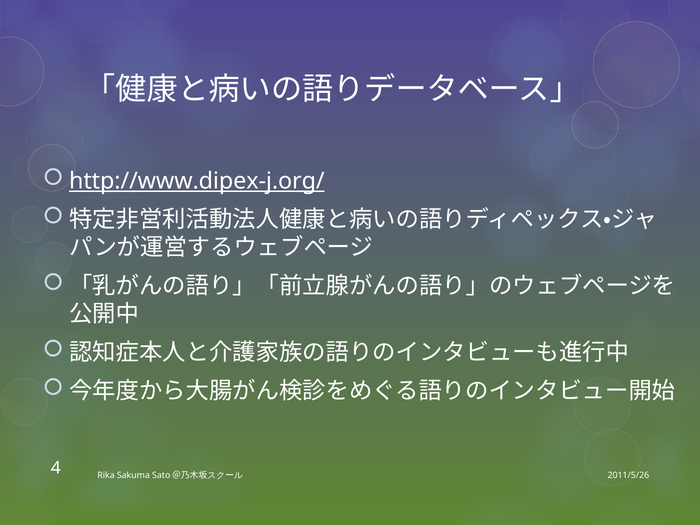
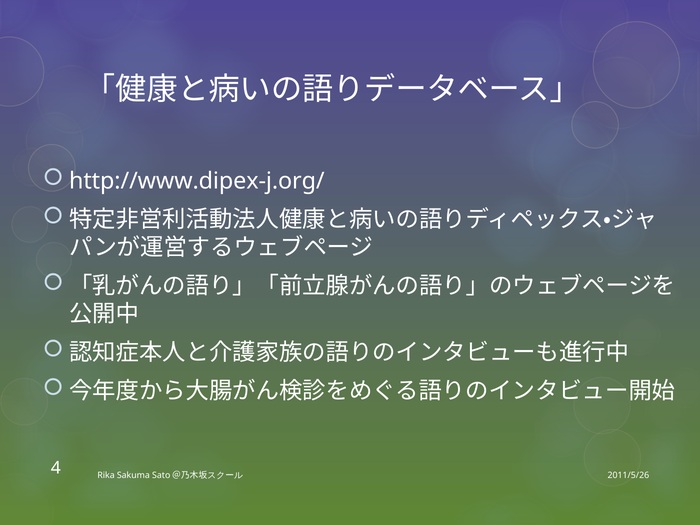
http://www.dipex-j.org/ underline: present -> none
